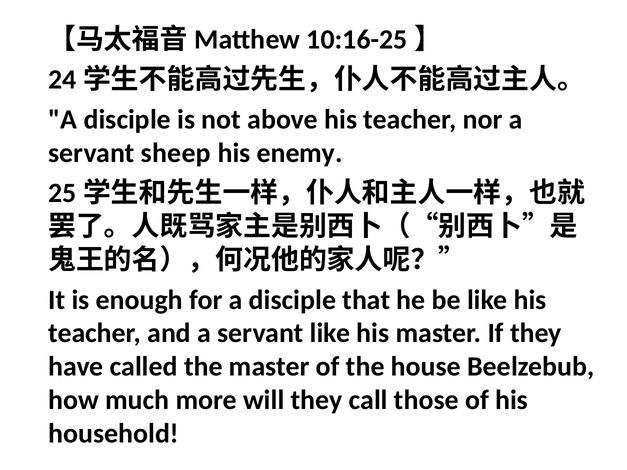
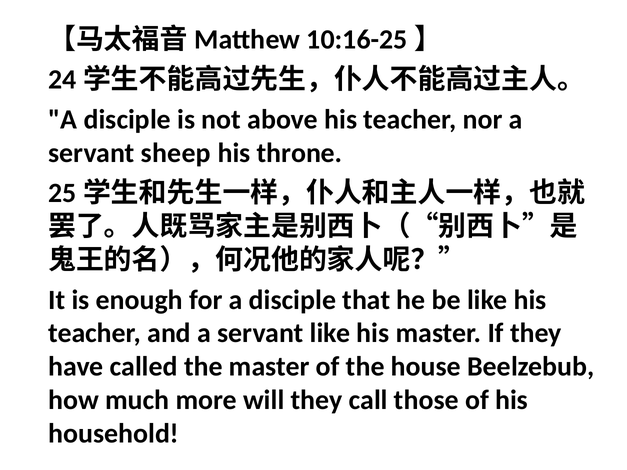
enemy: enemy -> throne
